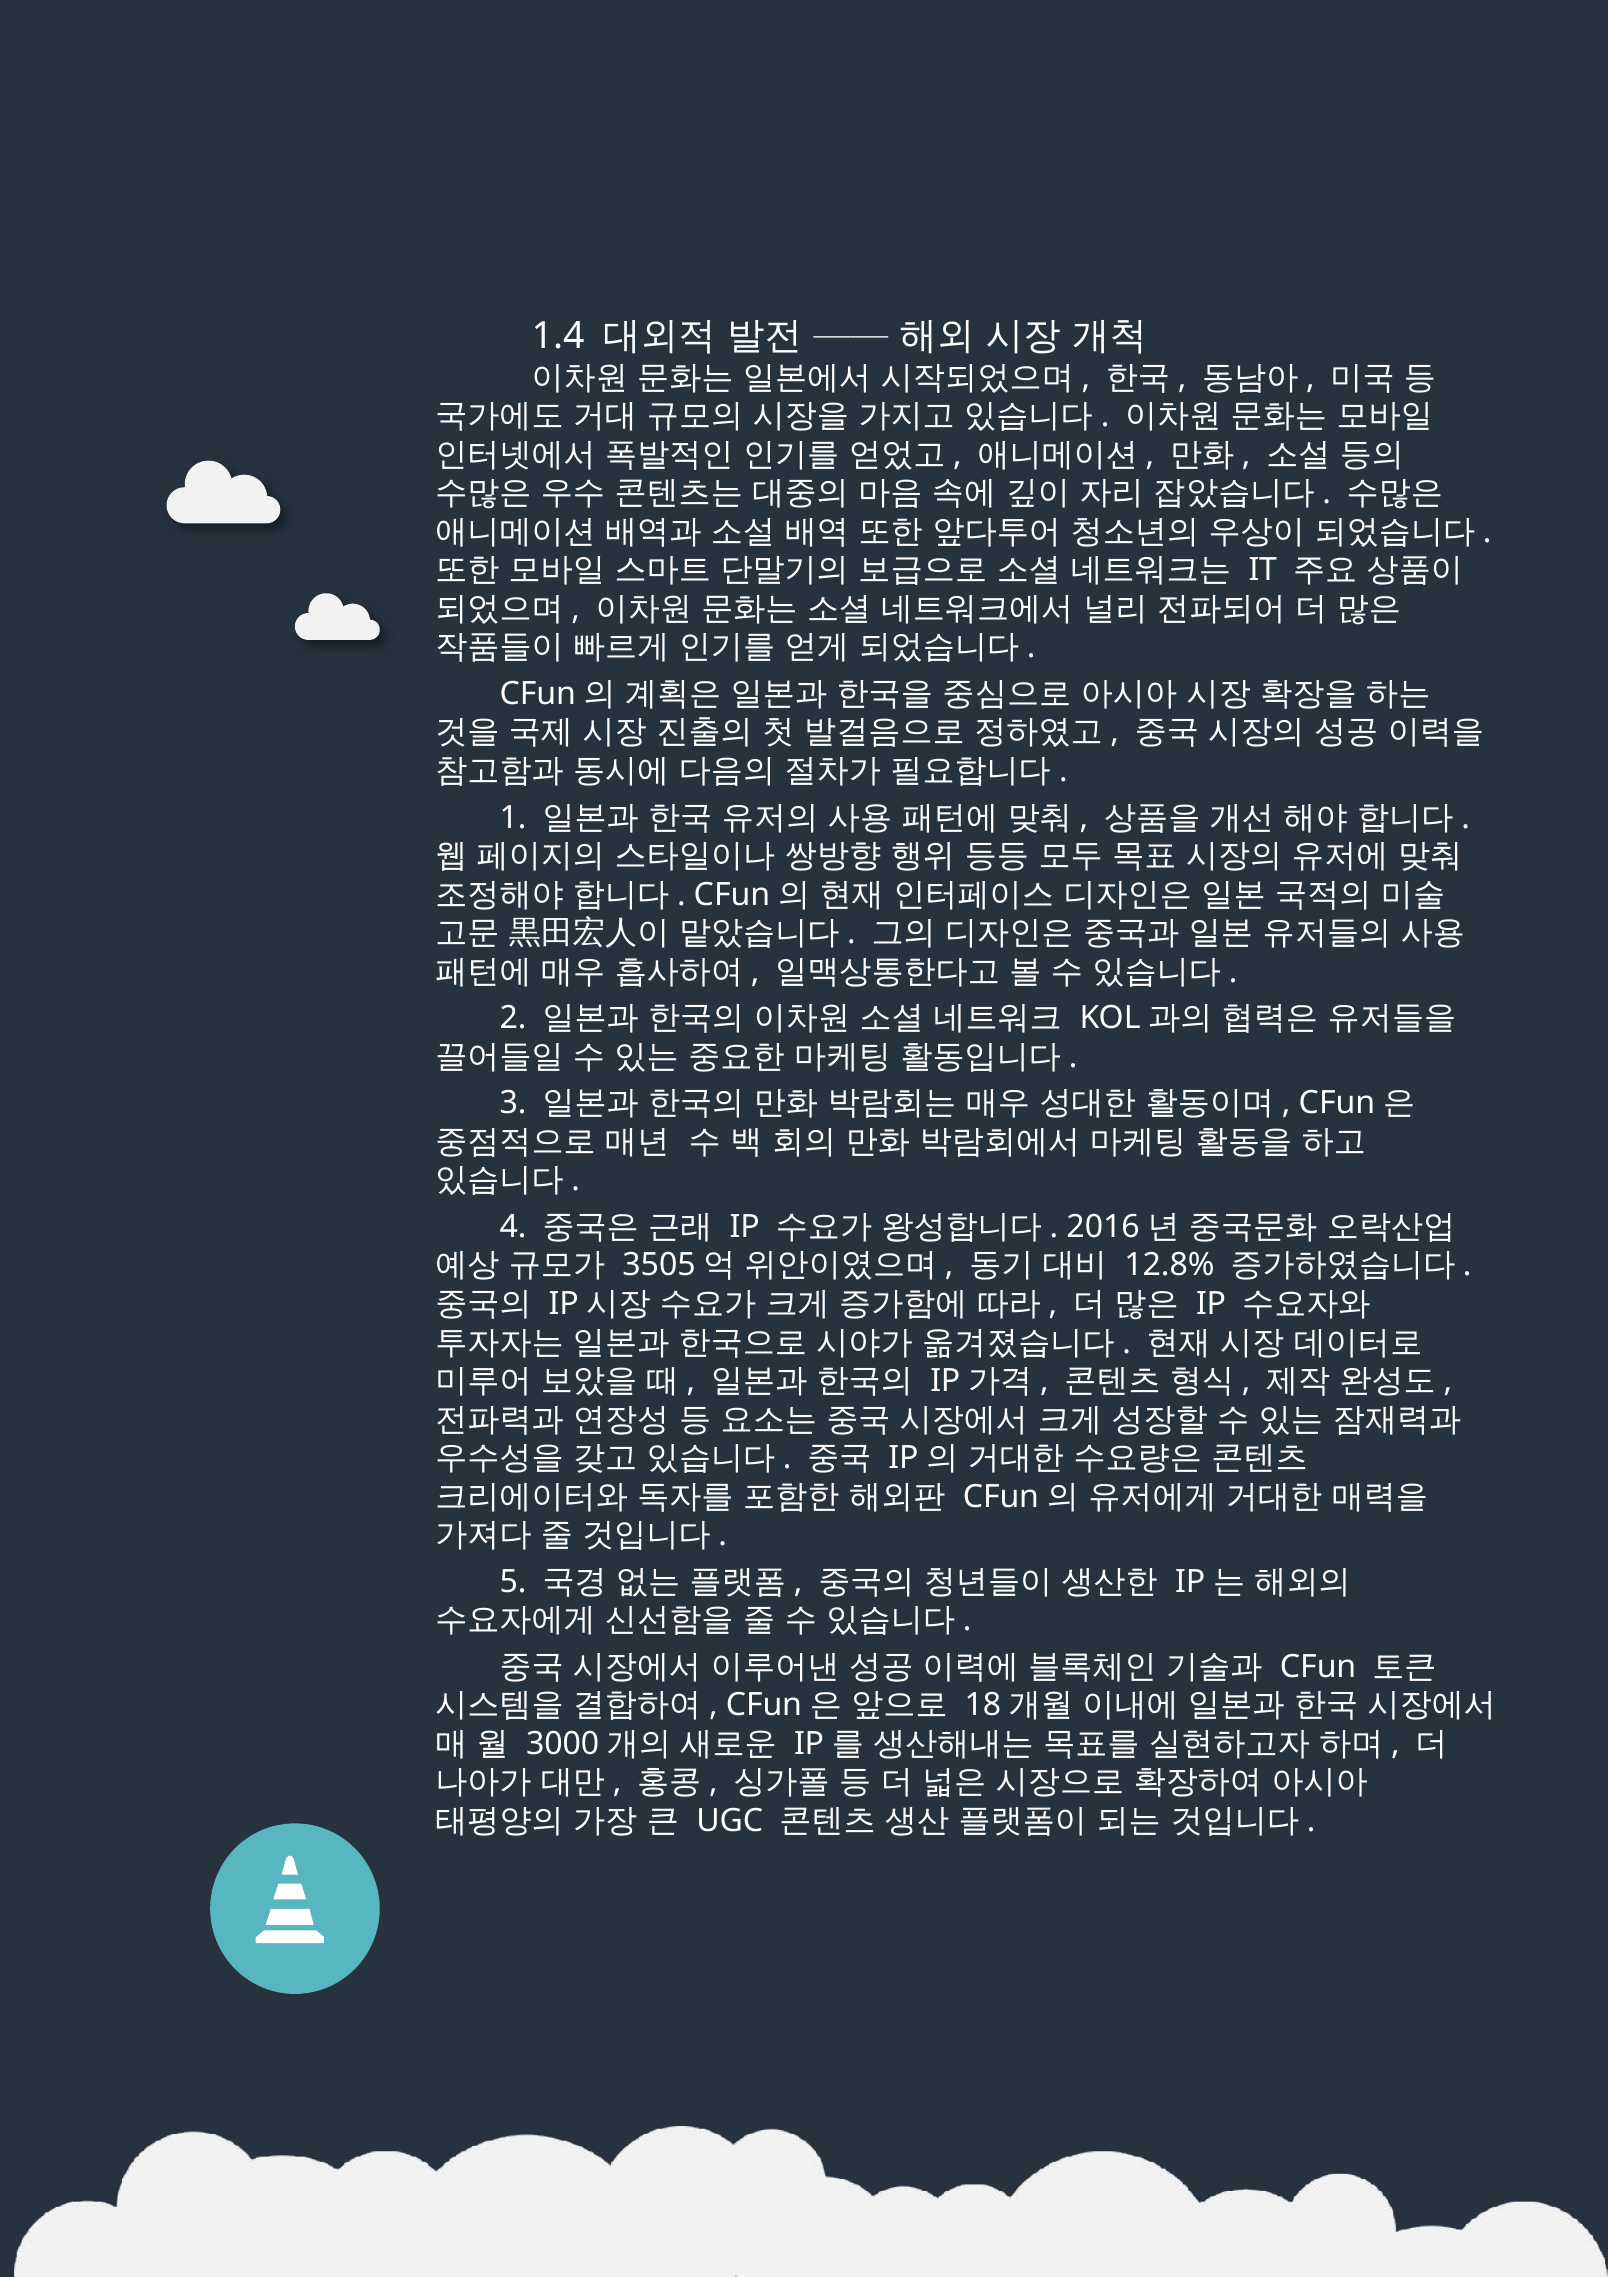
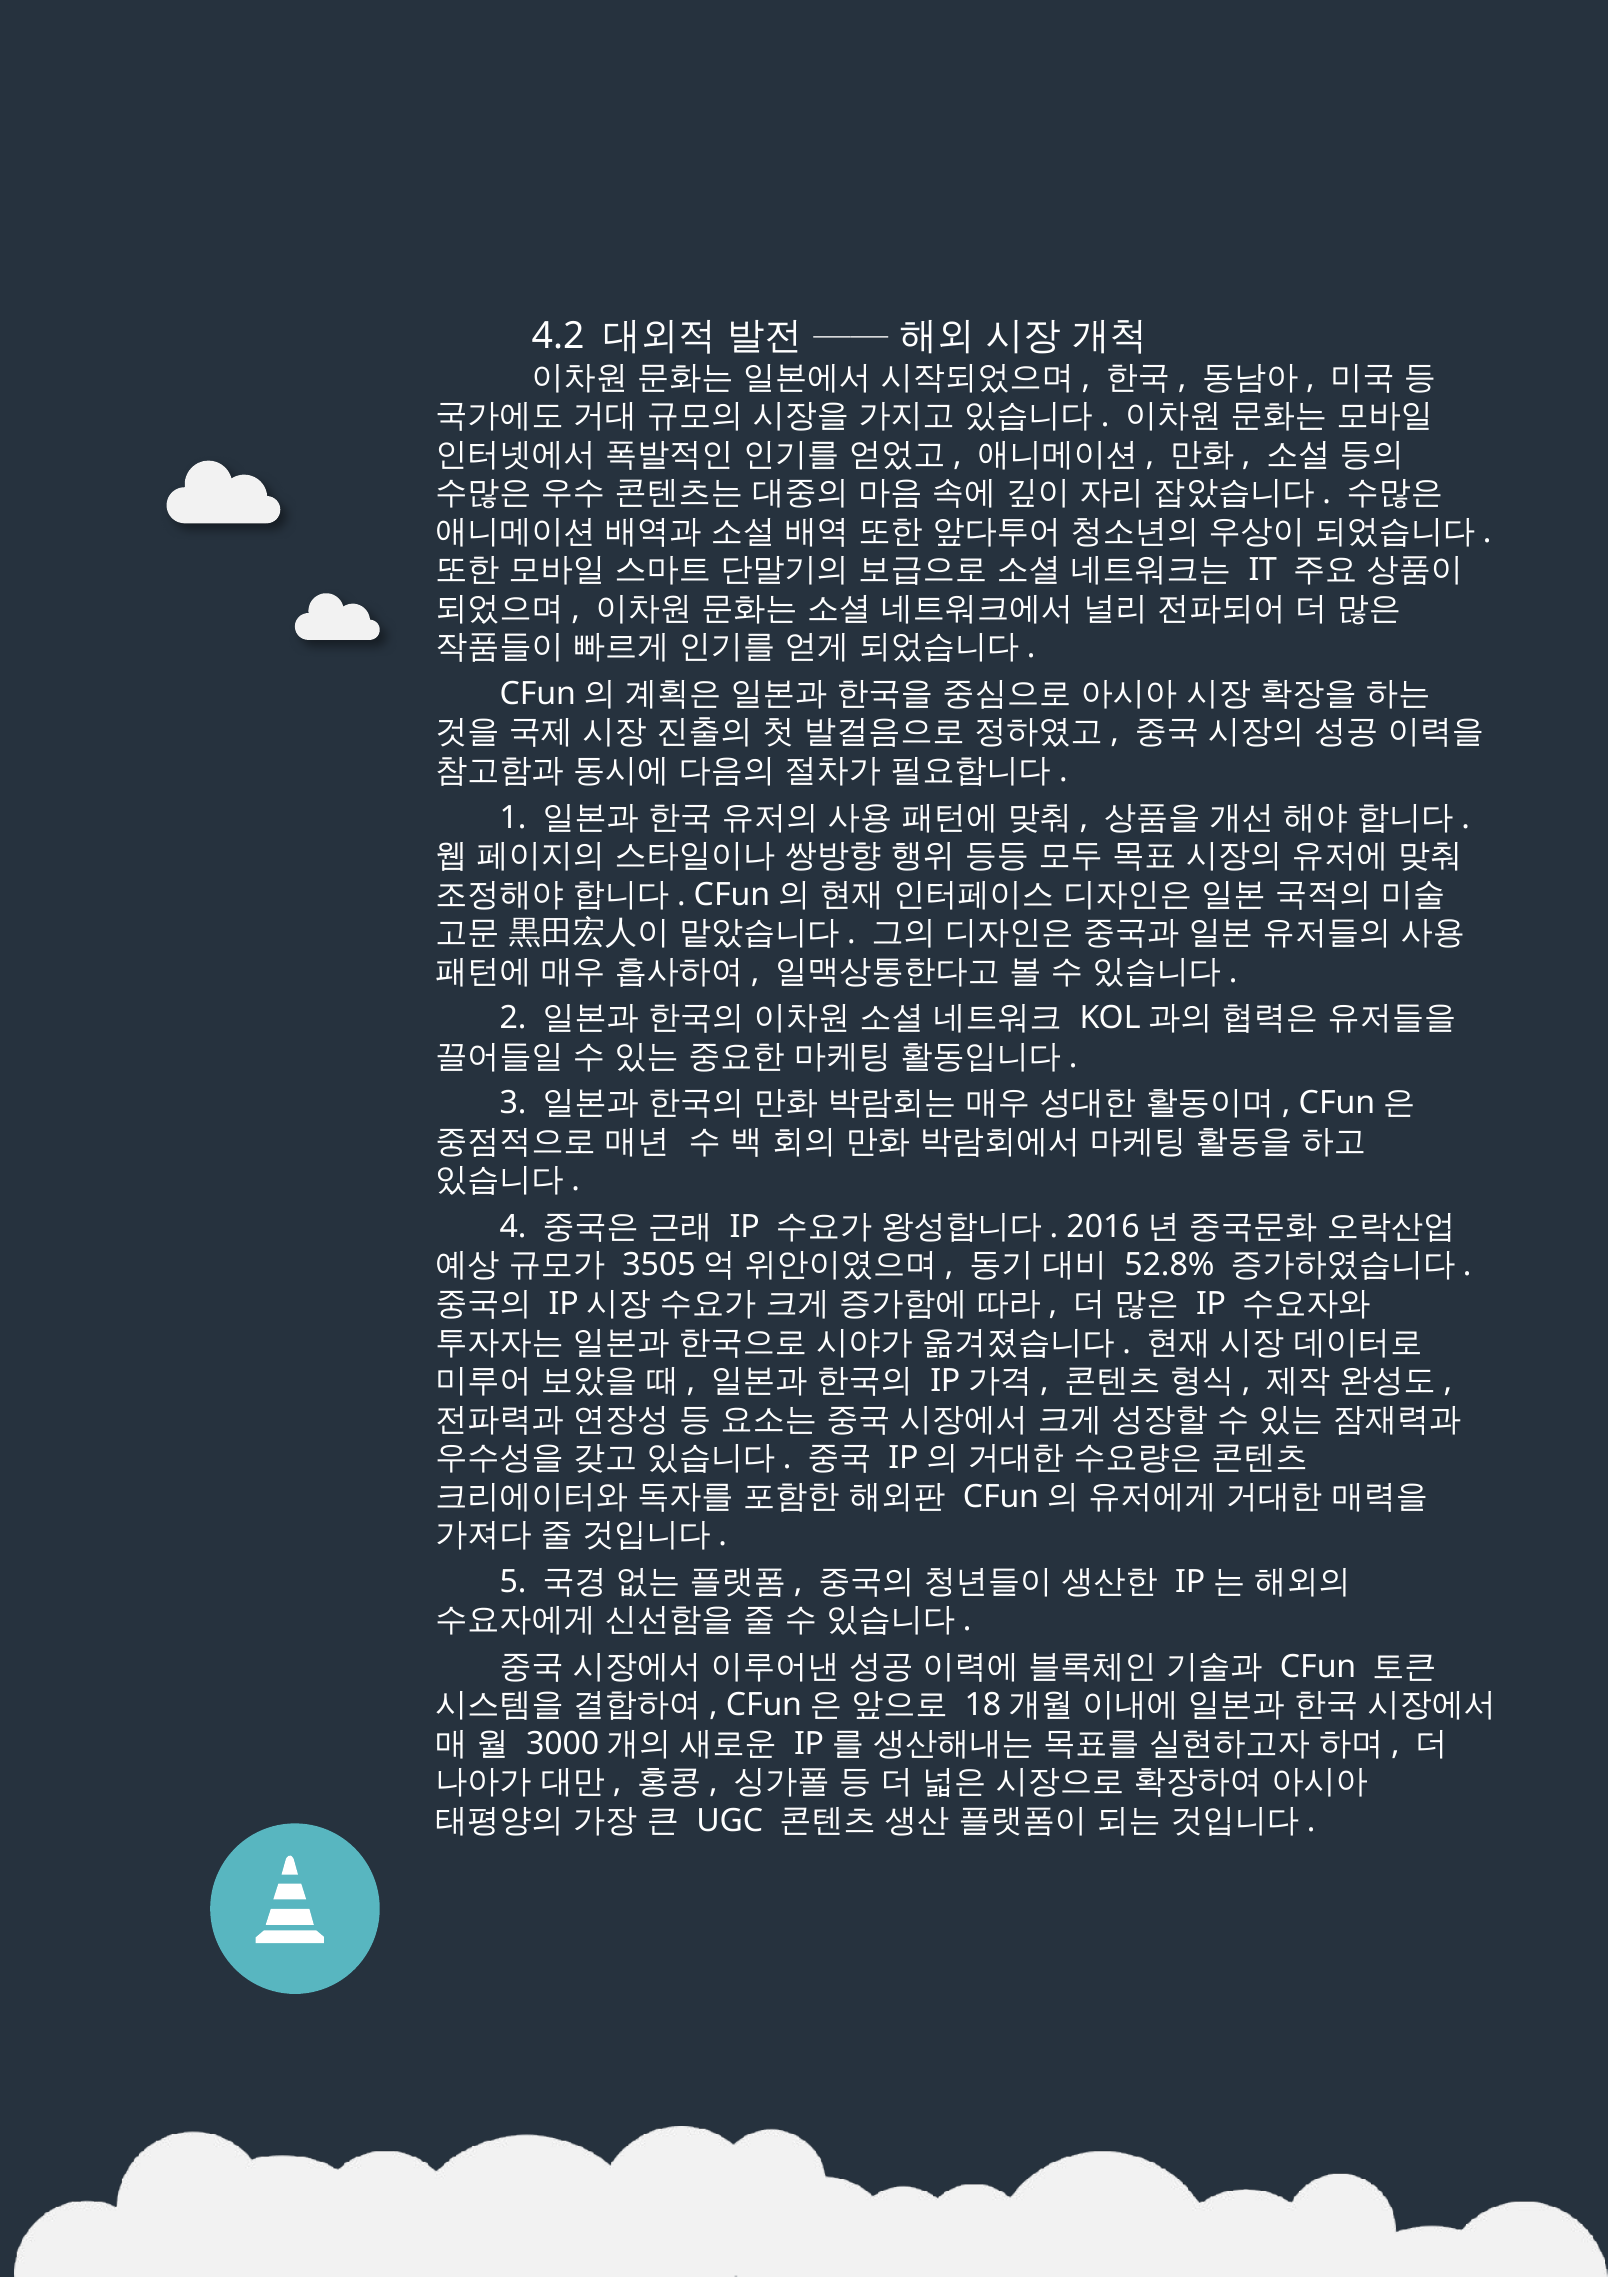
1.4: 1.4 -> 4.2
12.8%: 12.8% -> 52.8%
